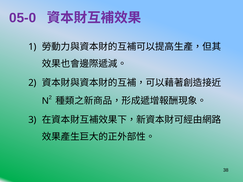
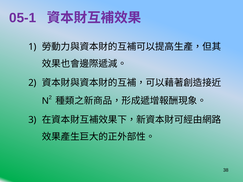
05-0: 05-0 -> 05-1
